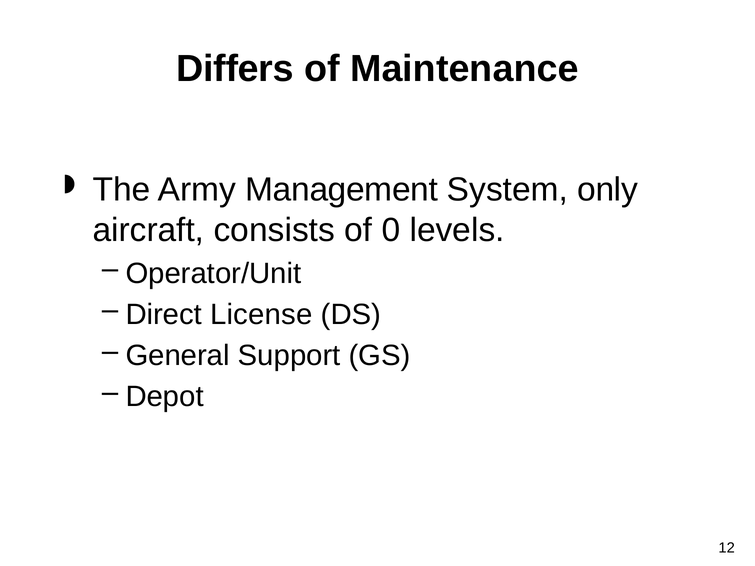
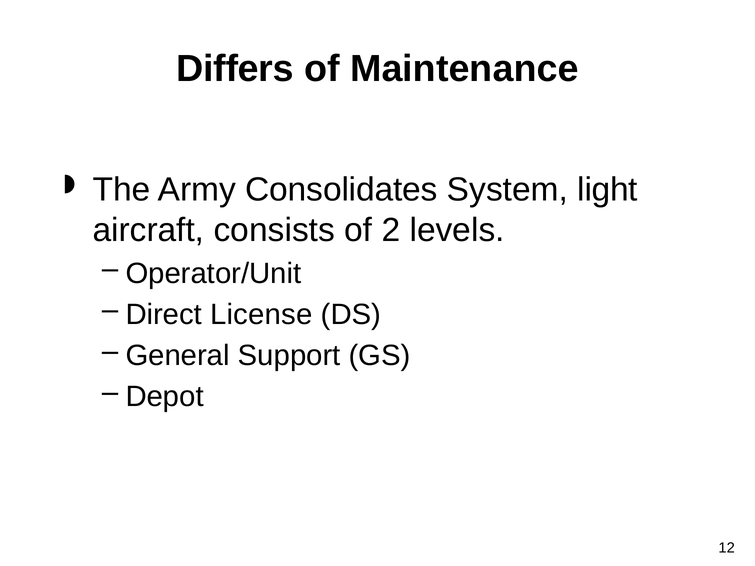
Management: Management -> Consolidates
only: only -> light
0: 0 -> 2
